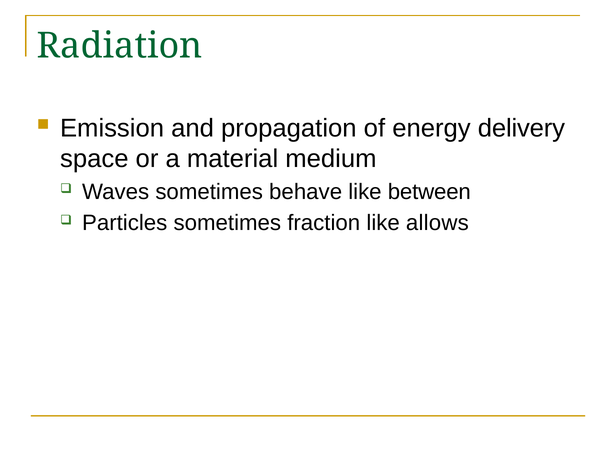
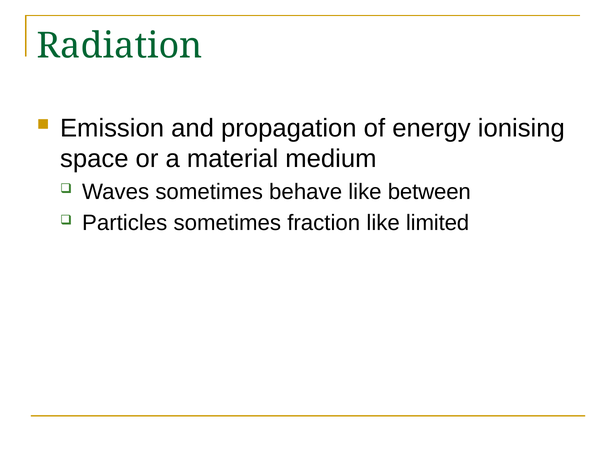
delivery: delivery -> ionising
allows: allows -> limited
